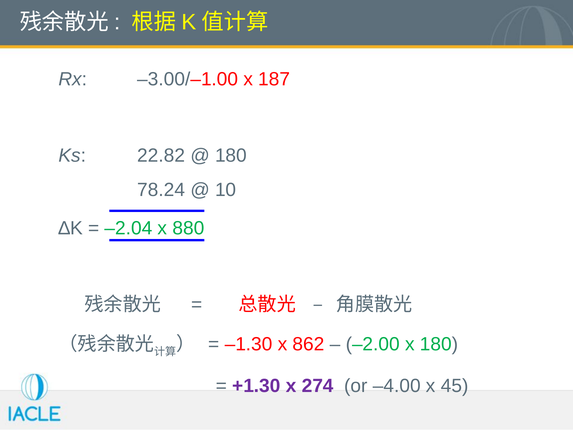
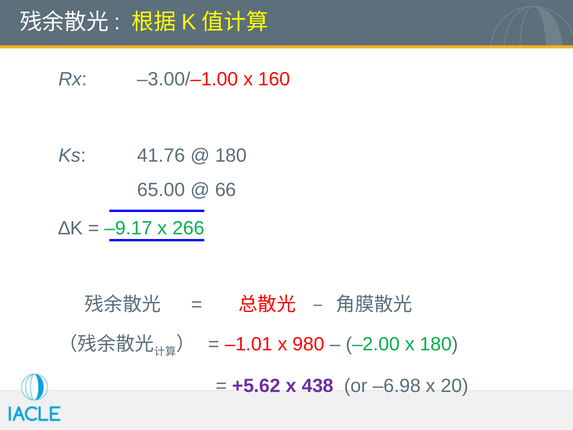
187: 187 -> 160
22.82: 22.82 -> 41.76
78.24: 78.24 -> 65.00
10: 10 -> 66
–2.04: –2.04 -> –9.17
880: 880 -> 266
–1.30: –1.30 -> –1.01
862: 862 -> 980
+1.30: +1.30 -> +5.62
274: 274 -> 438
–4.00: –4.00 -> –6.98
45: 45 -> 20
